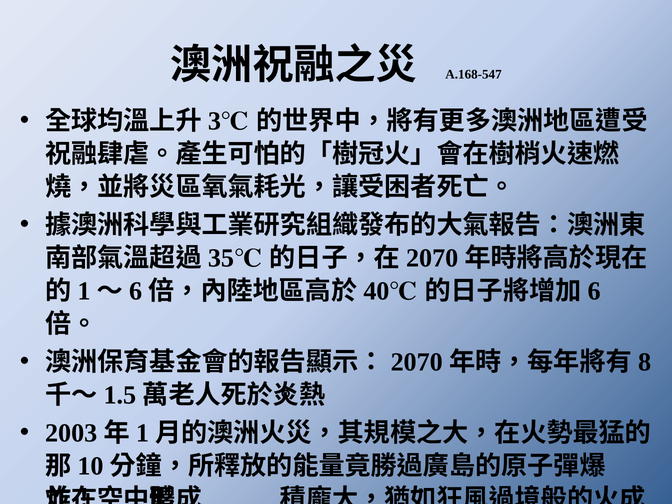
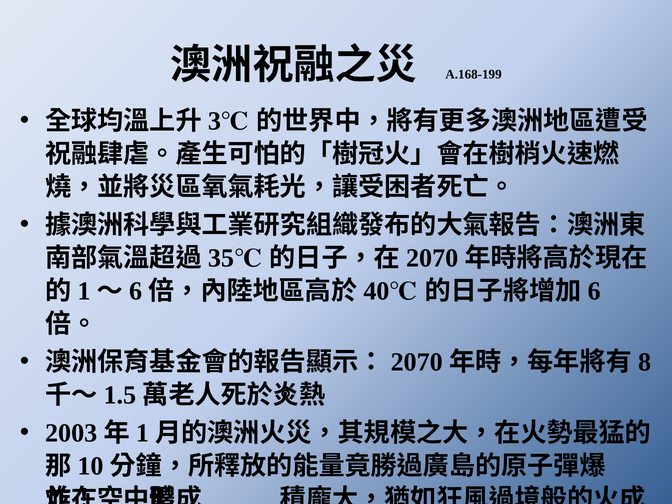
A.168-547: A.168-547 -> A.168-199
